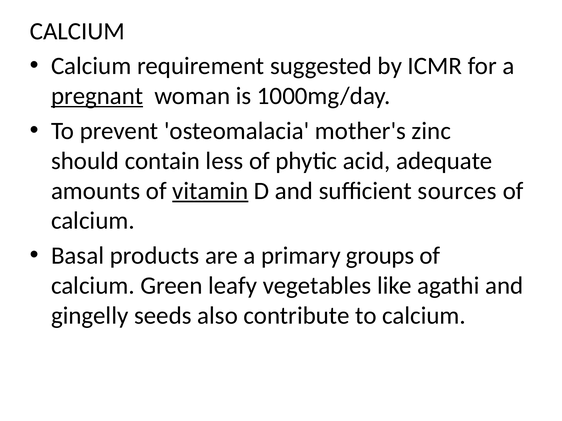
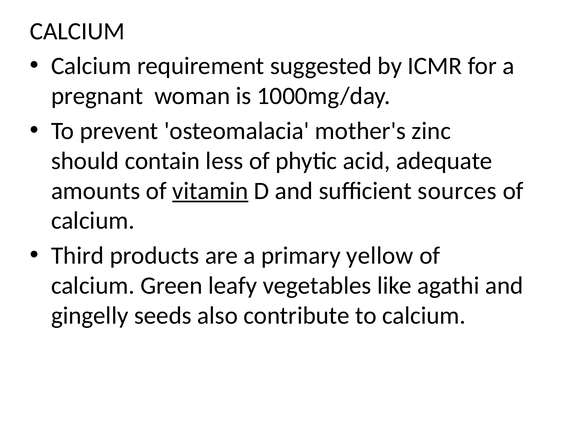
pregnant underline: present -> none
Basal: Basal -> Third
groups: groups -> yellow
